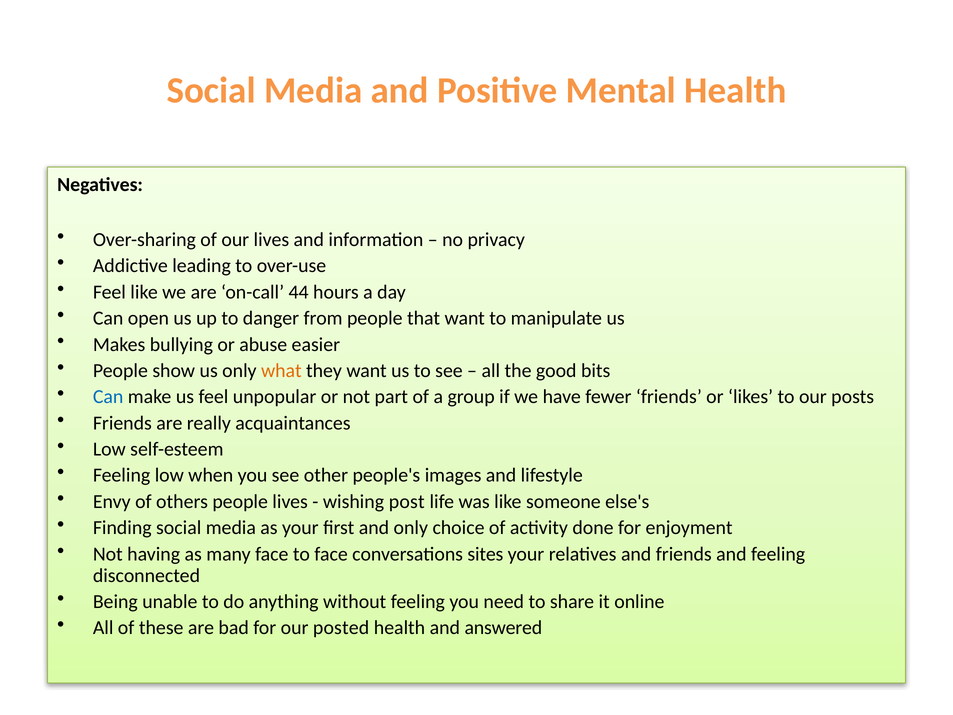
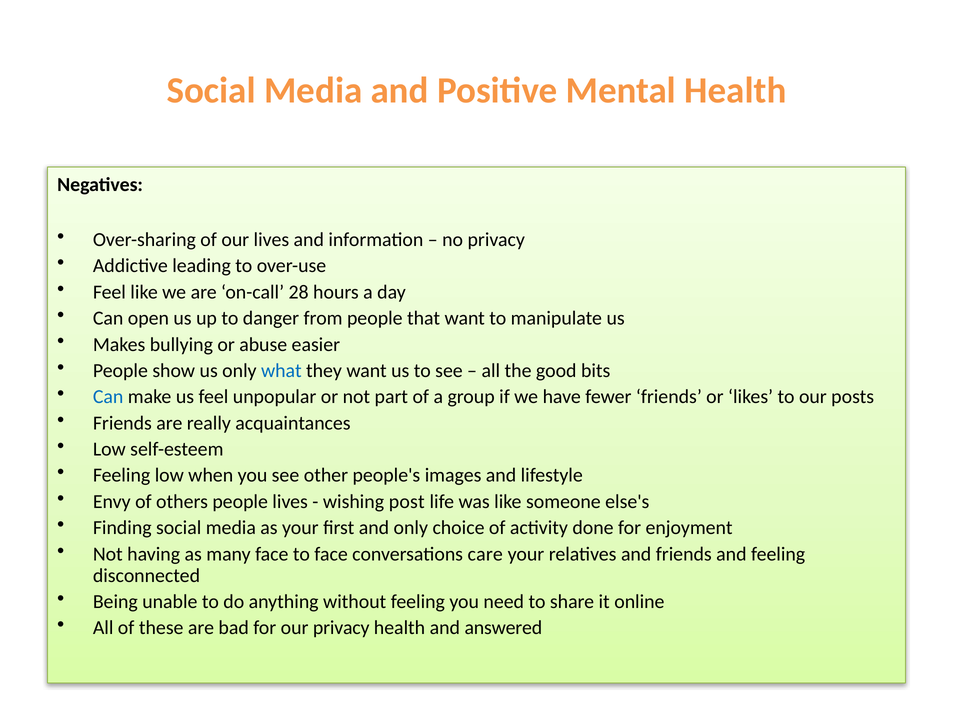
44: 44 -> 28
what colour: orange -> blue
sites: sites -> care
our posted: posted -> privacy
